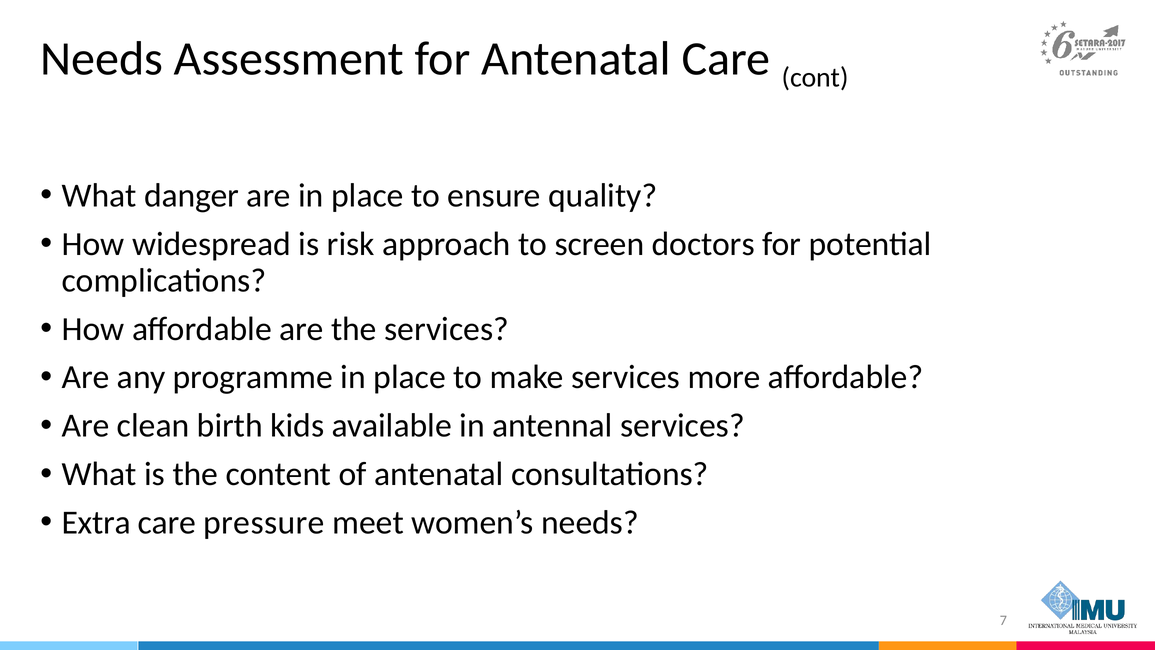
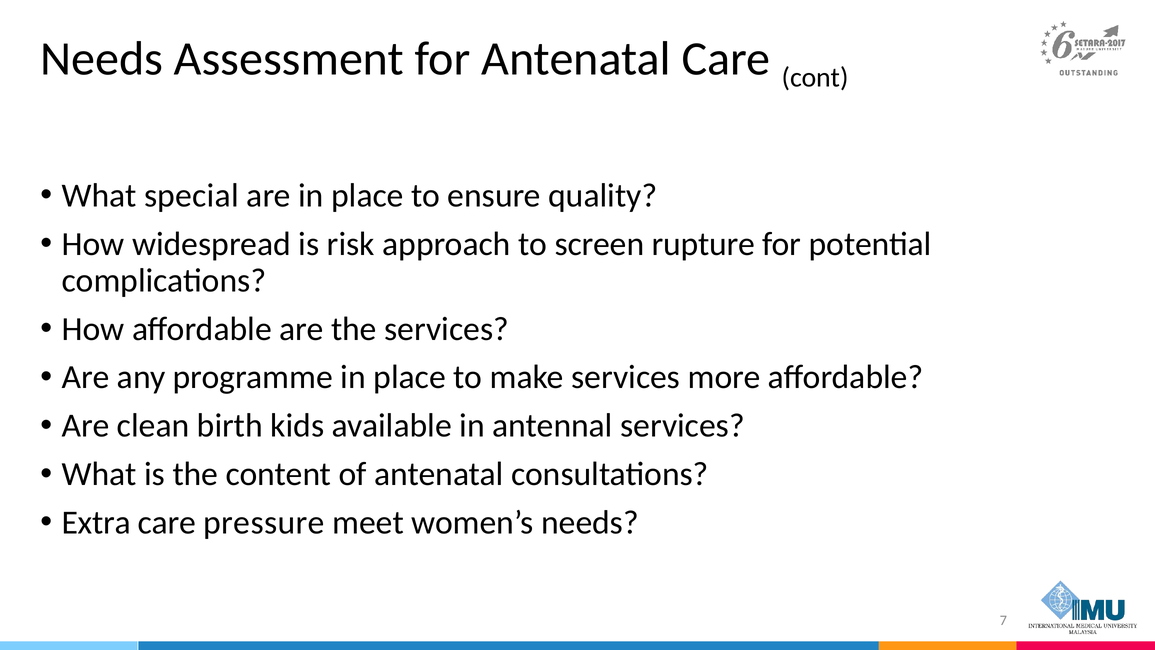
danger: danger -> special
doctors: doctors -> rupture
